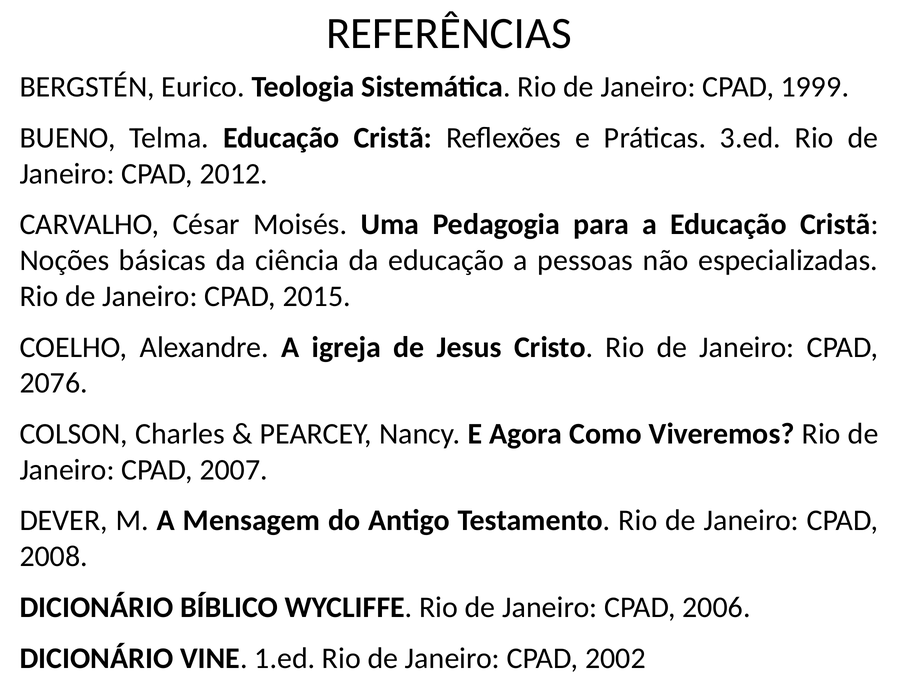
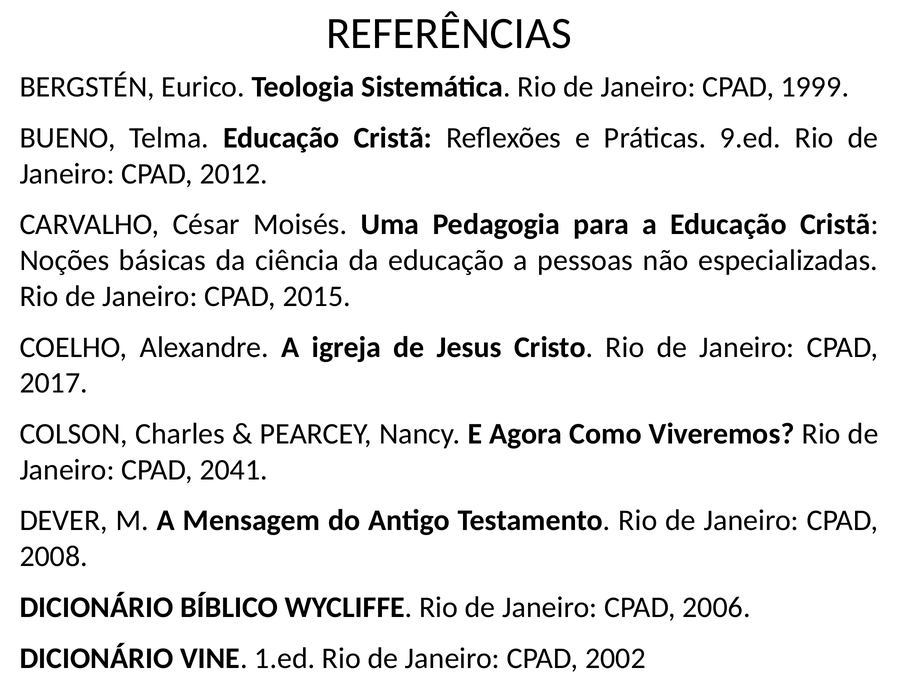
3.ed: 3.ed -> 9.ed
2076: 2076 -> 2017
2007: 2007 -> 2041
